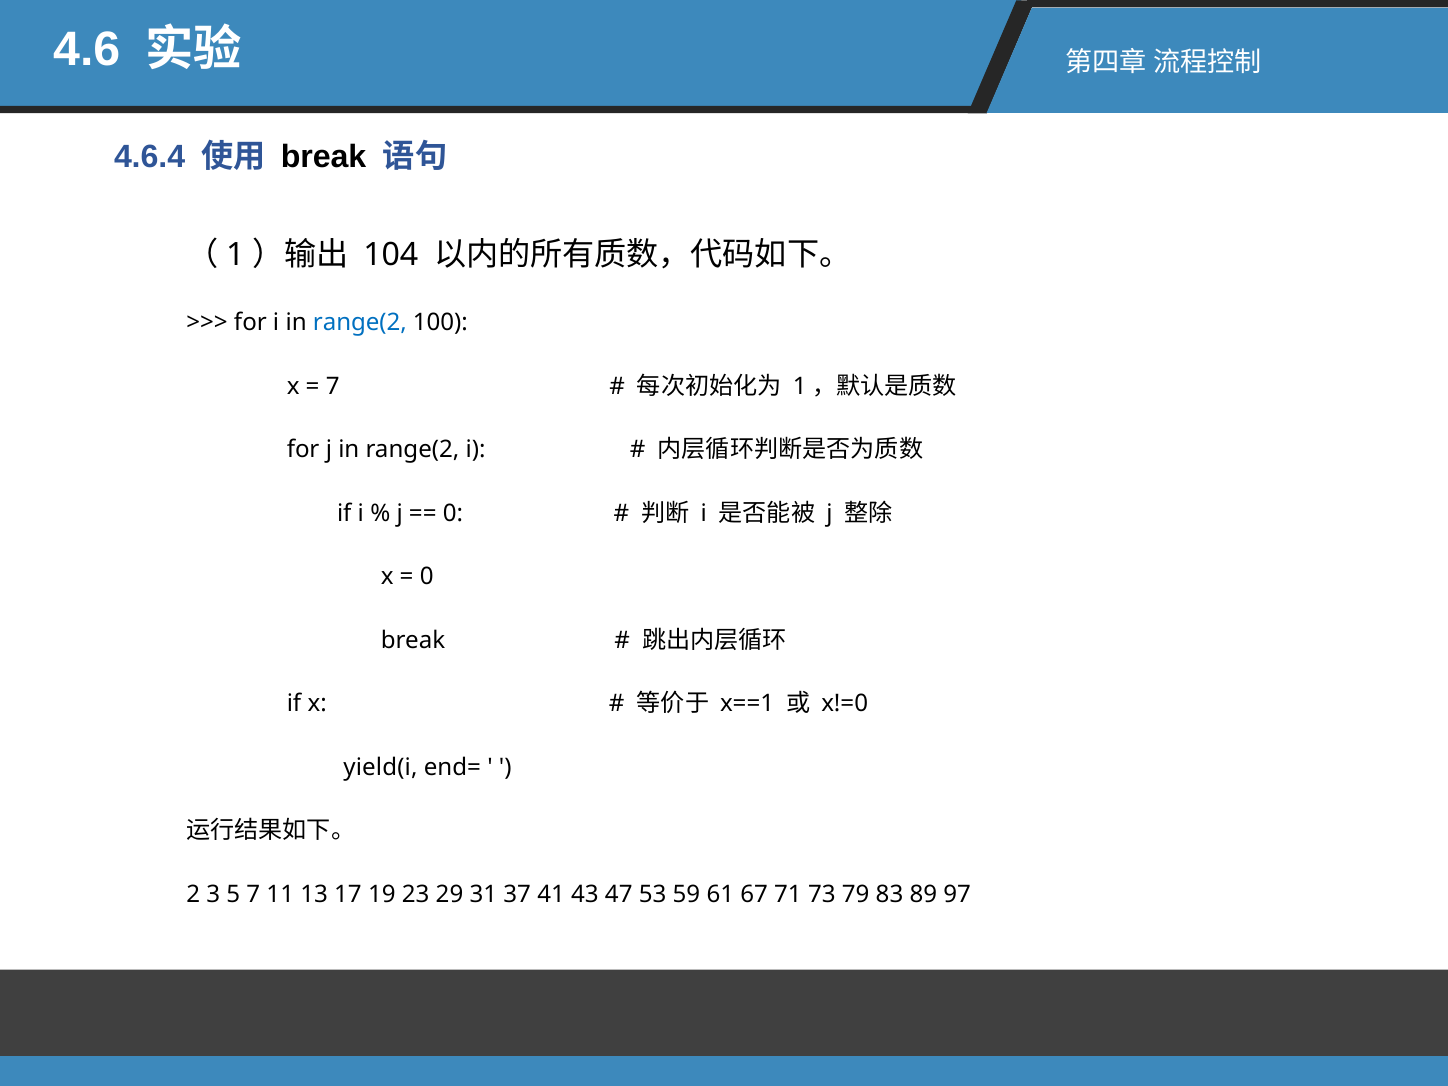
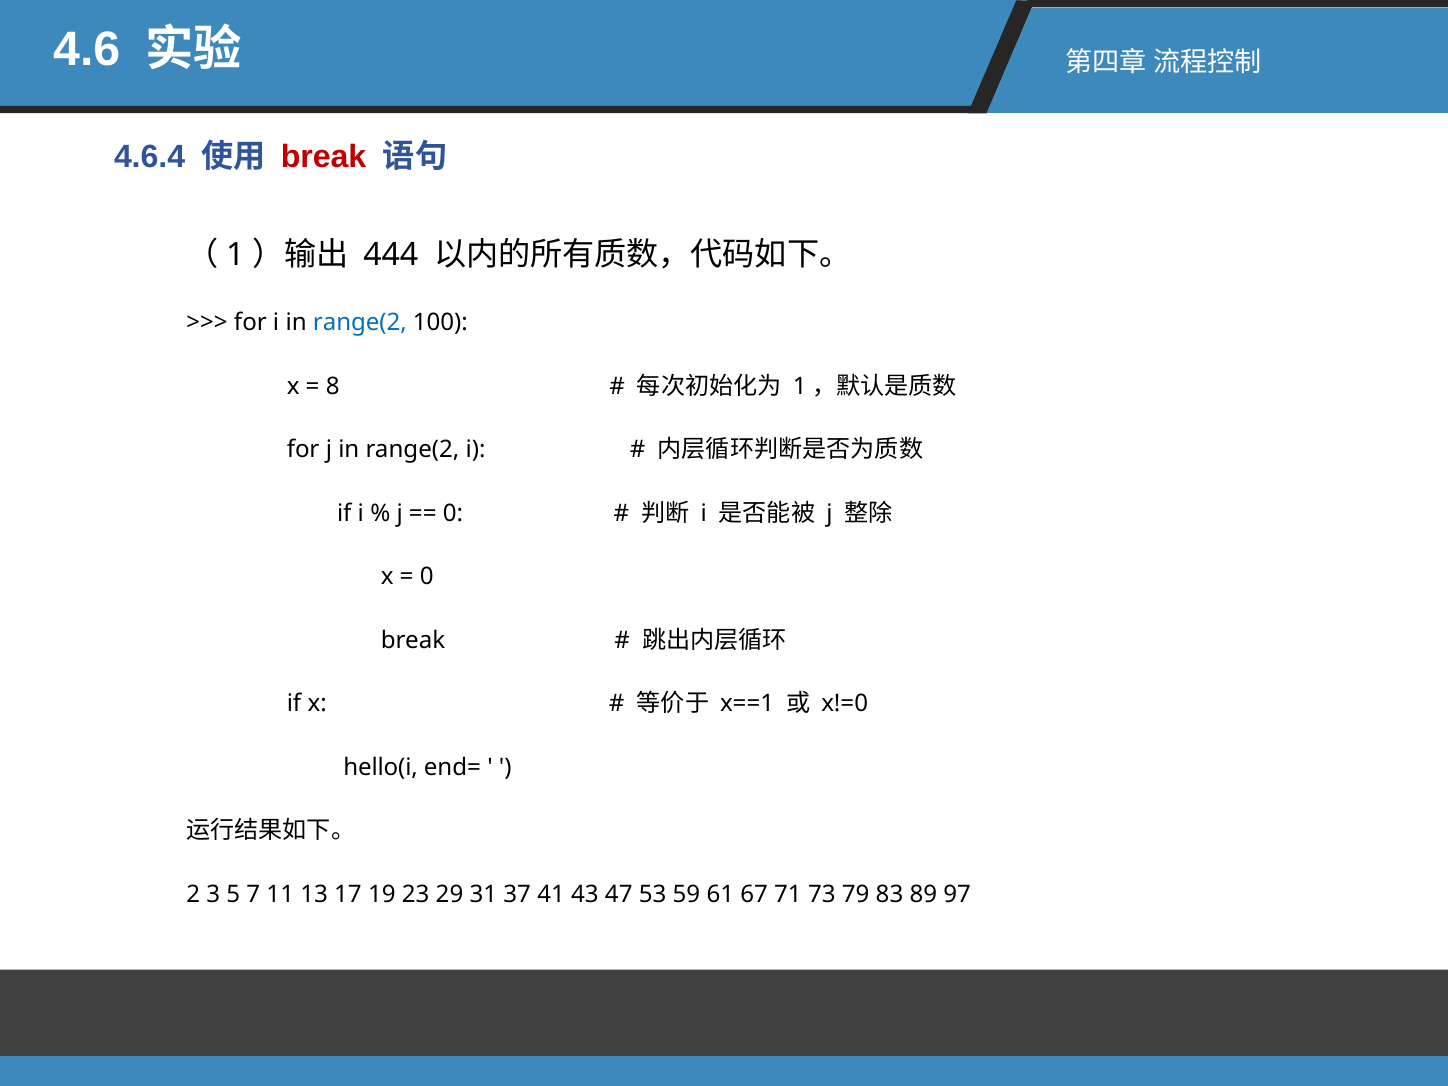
break at (324, 157) colour: black -> red
104: 104 -> 444
7 at (333, 386): 7 -> 8
yield(i: yield(i -> hello(i
